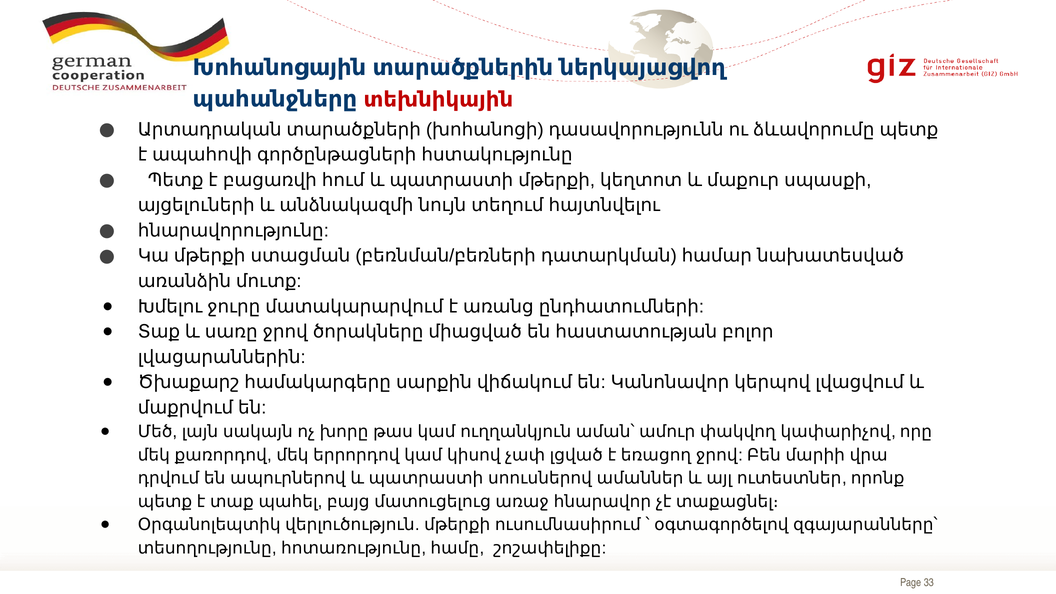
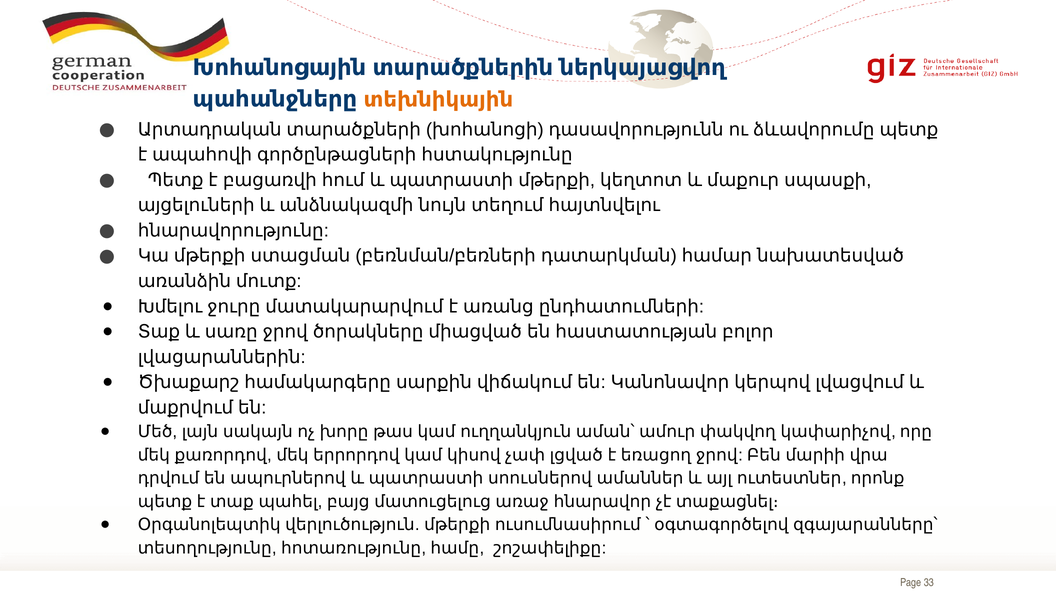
տեխնիկային colour: red -> orange
